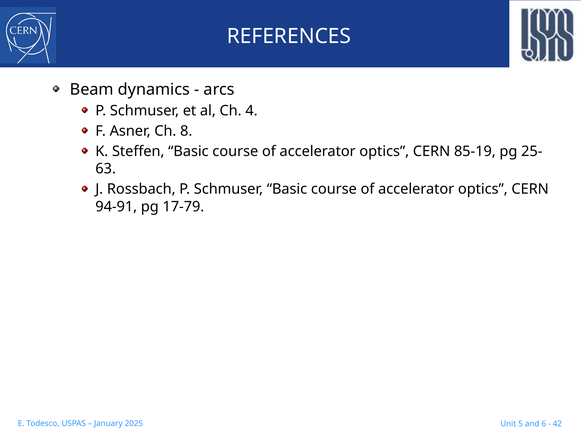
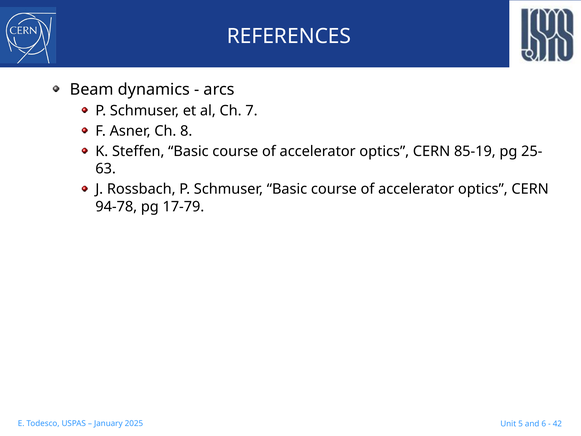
4: 4 -> 7
94-91: 94-91 -> 94-78
